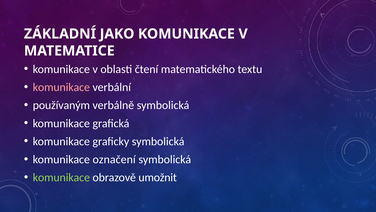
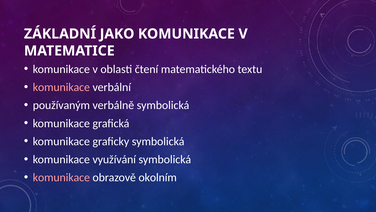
označení: označení -> využívání
komunikace at (61, 177) colour: light green -> pink
umožnit: umožnit -> okolním
